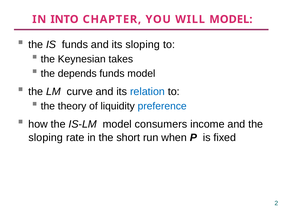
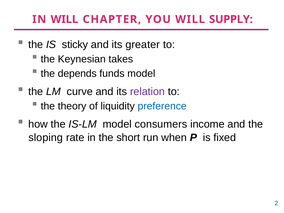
IN INTO: INTO -> WILL
WILL MODEL: MODEL -> SUPPLY
IS funds: funds -> sticky
its sloping: sloping -> greater
relation colour: blue -> purple
